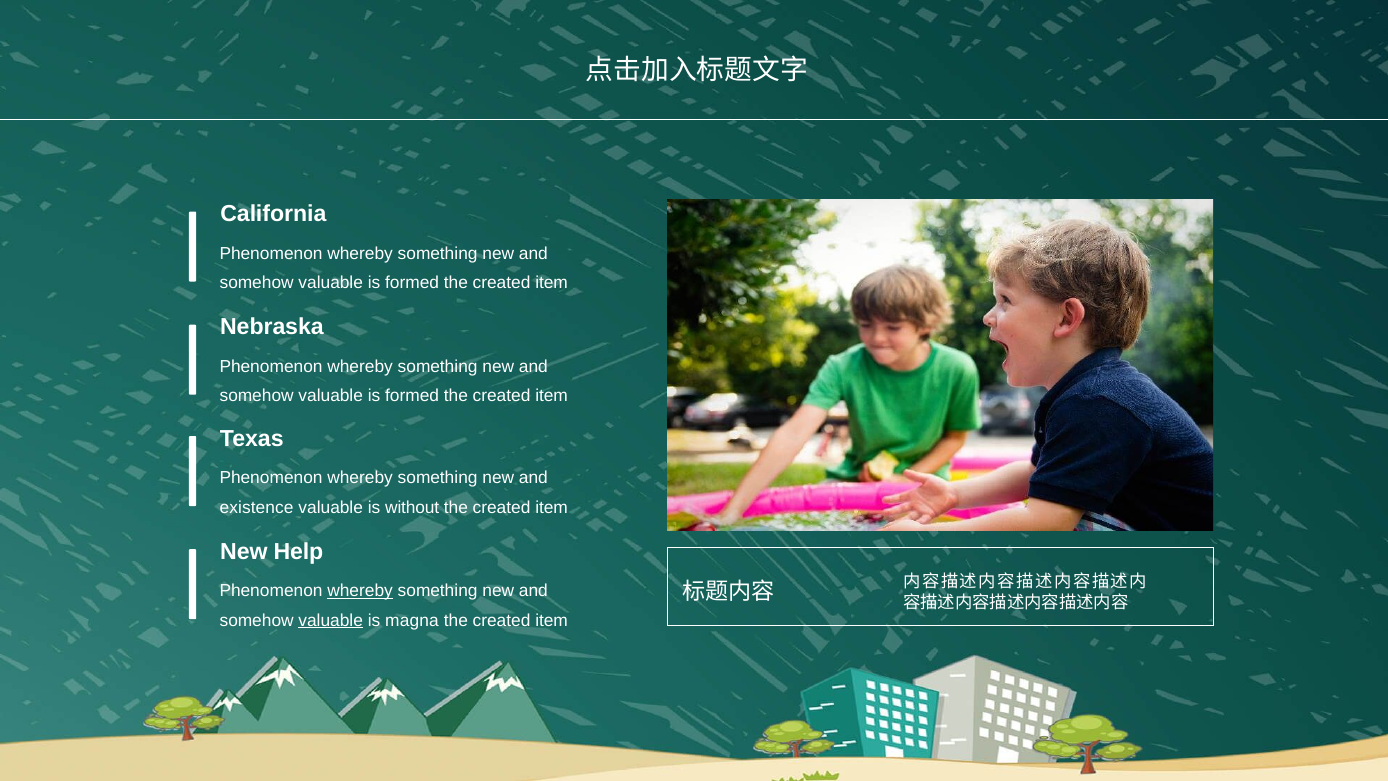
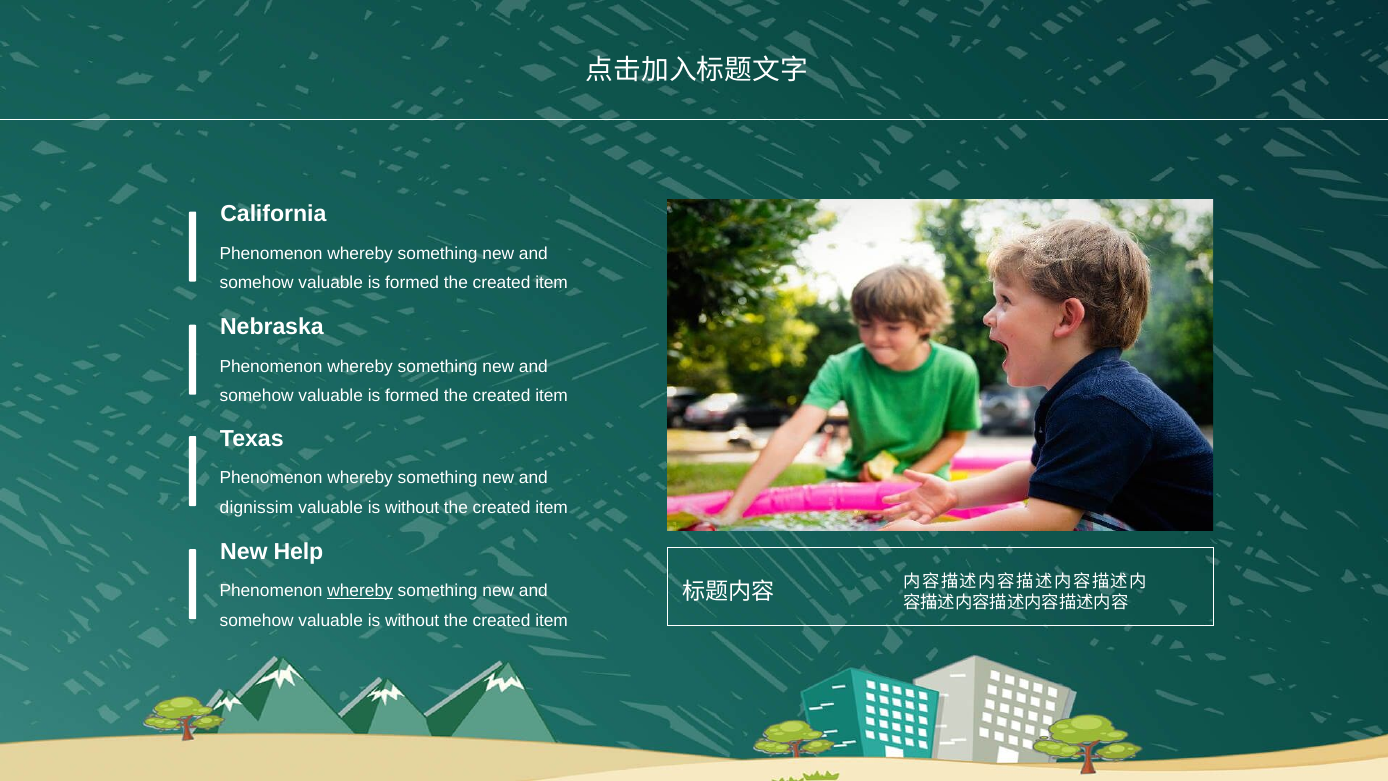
existence: existence -> dignissim
valuable at (331, 620) underline: present -> none
magna at (412, 620): magna -> without
